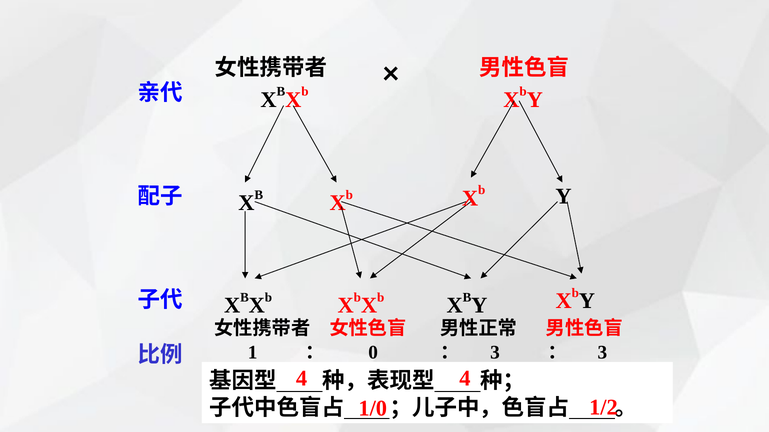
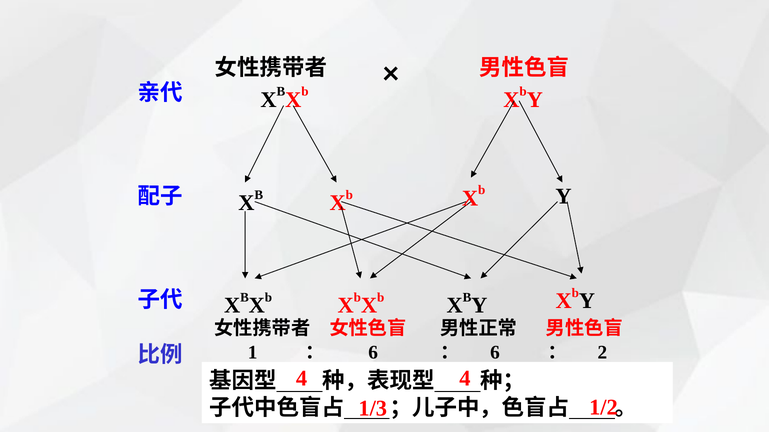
0 at (373, 353): 0 -> 6
3 at (495, 353): 3 -> 6
3 at (602, 353): 3 -> 2
1/0: 1/0 -> 1/3
